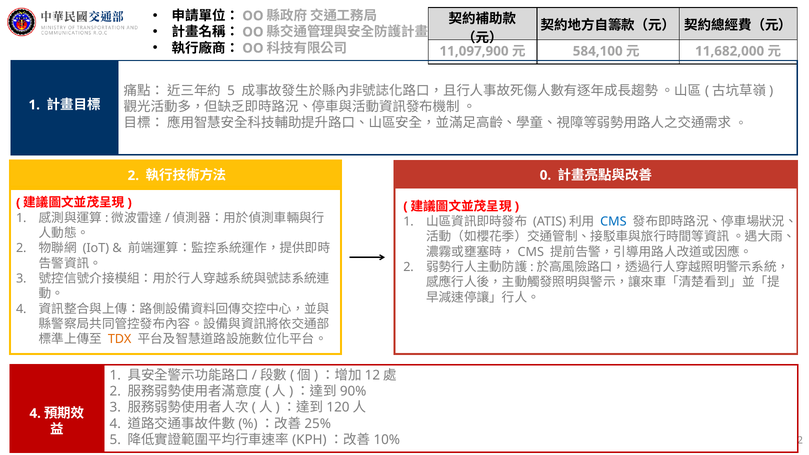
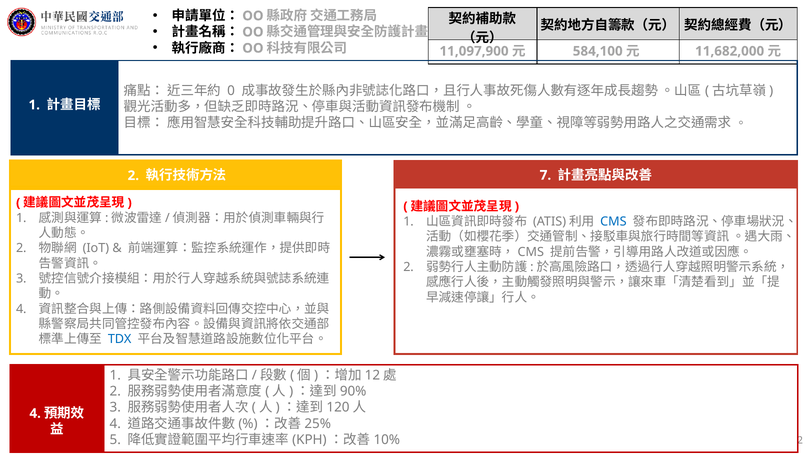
5 at (231, 91): 5 -> 0
0: 0 -> 7
TDX colour: orange -> blue
